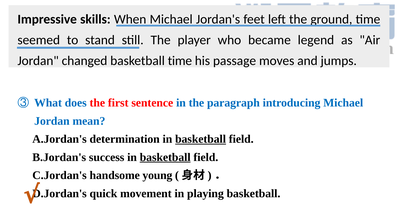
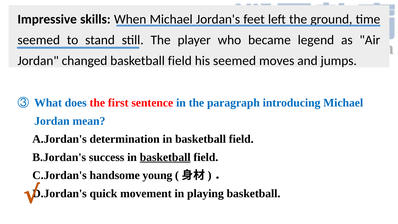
changed basketball time: time -> field
his passage: passage -> seemed
basketball at (201, 139) underline: present -> none
